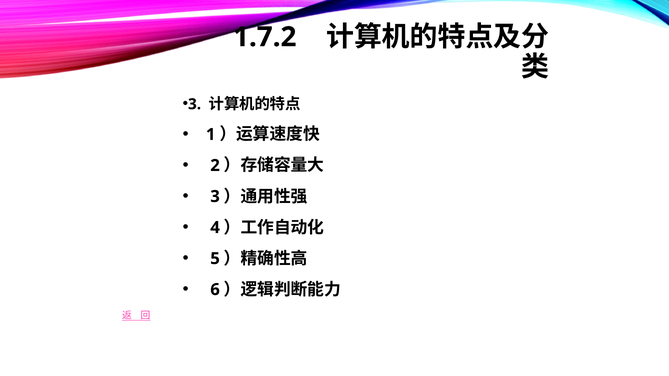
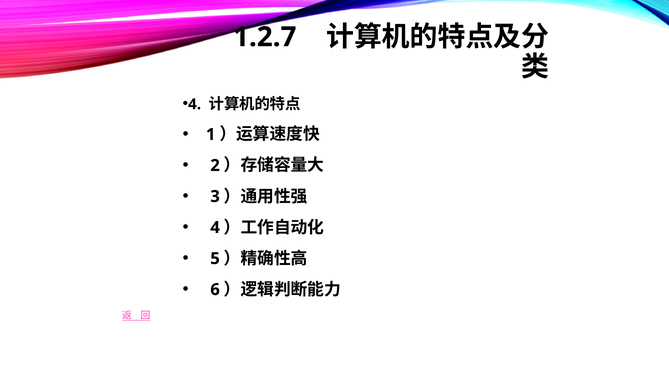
1.7.2: 1.7.2 -> 1.2.7
3 at (195, 104): 3 -> 4
